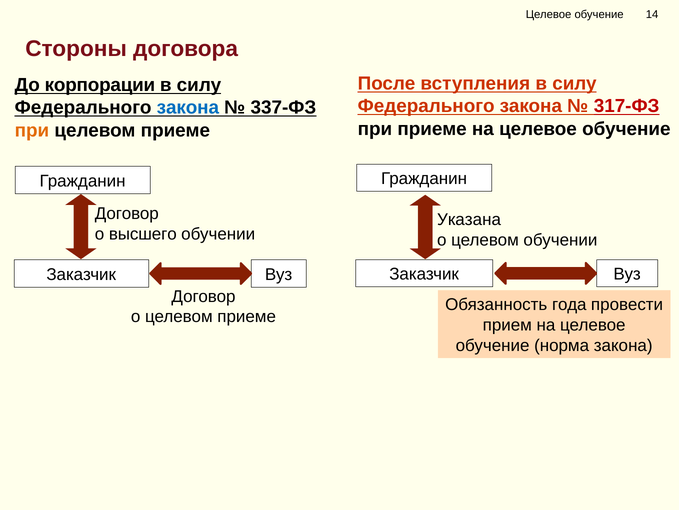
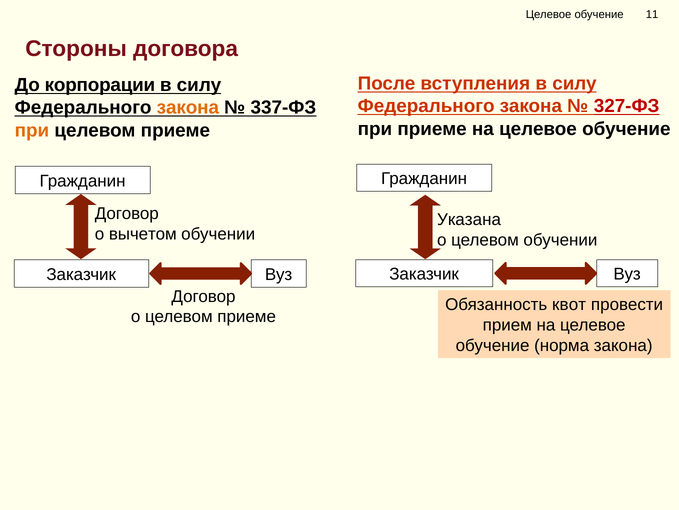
14: 14 -> 11
317-ФЗ: 317-ФЗ -> 327-ФЗ
закона at (188, 107) colour: blue -> orange
высшего: высшего -> вычетом
года: года -> квот
